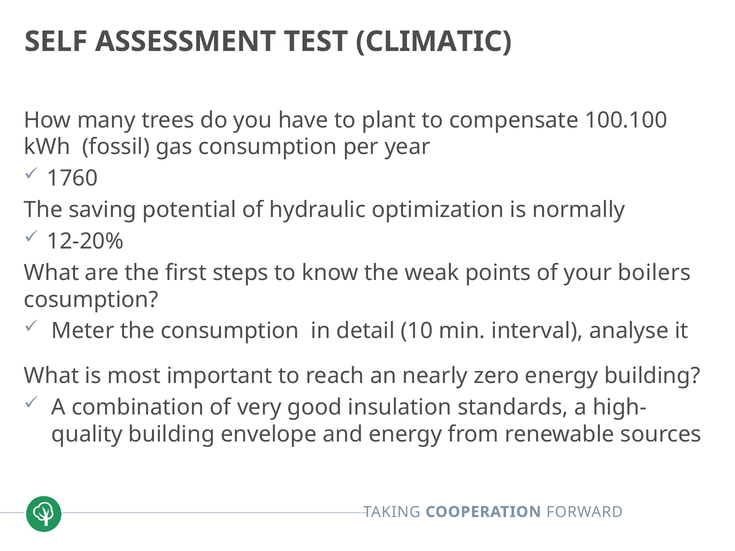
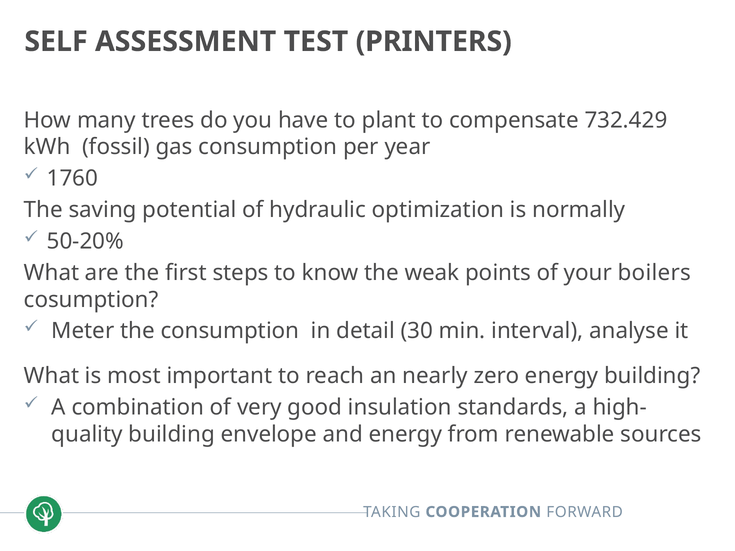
CLIMATIC: CLIMATIC -> PRINTERS
100.100: 100.100 -> 732.429
12-20%: 12-20% -> 50-20%
10: 10 -> 30
